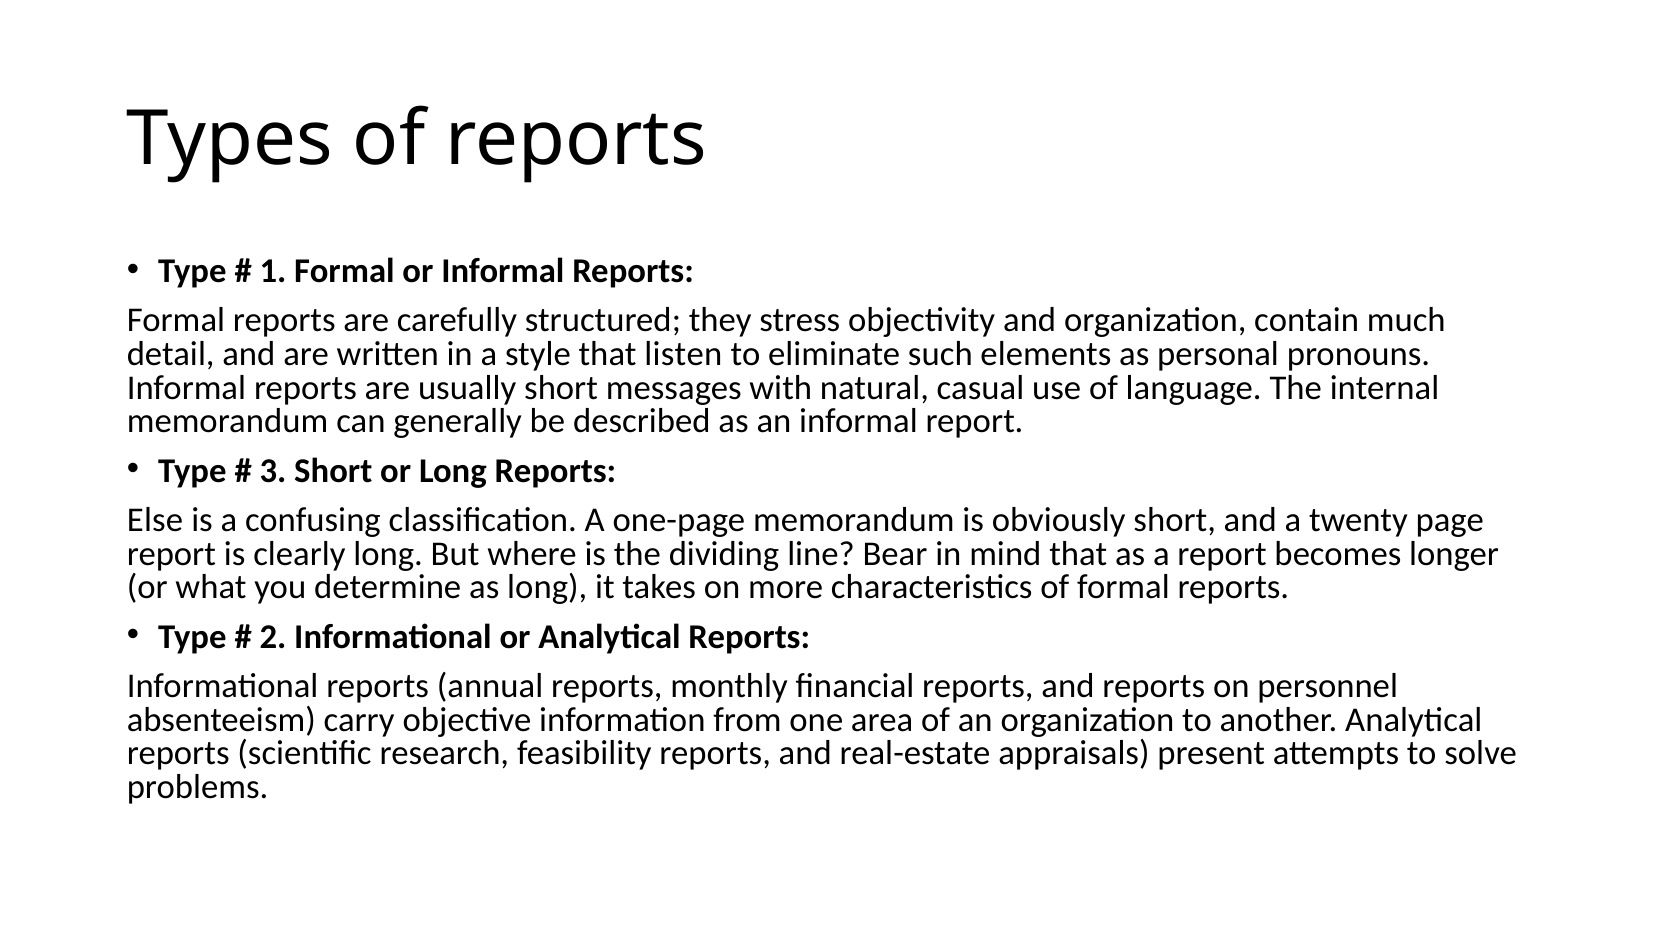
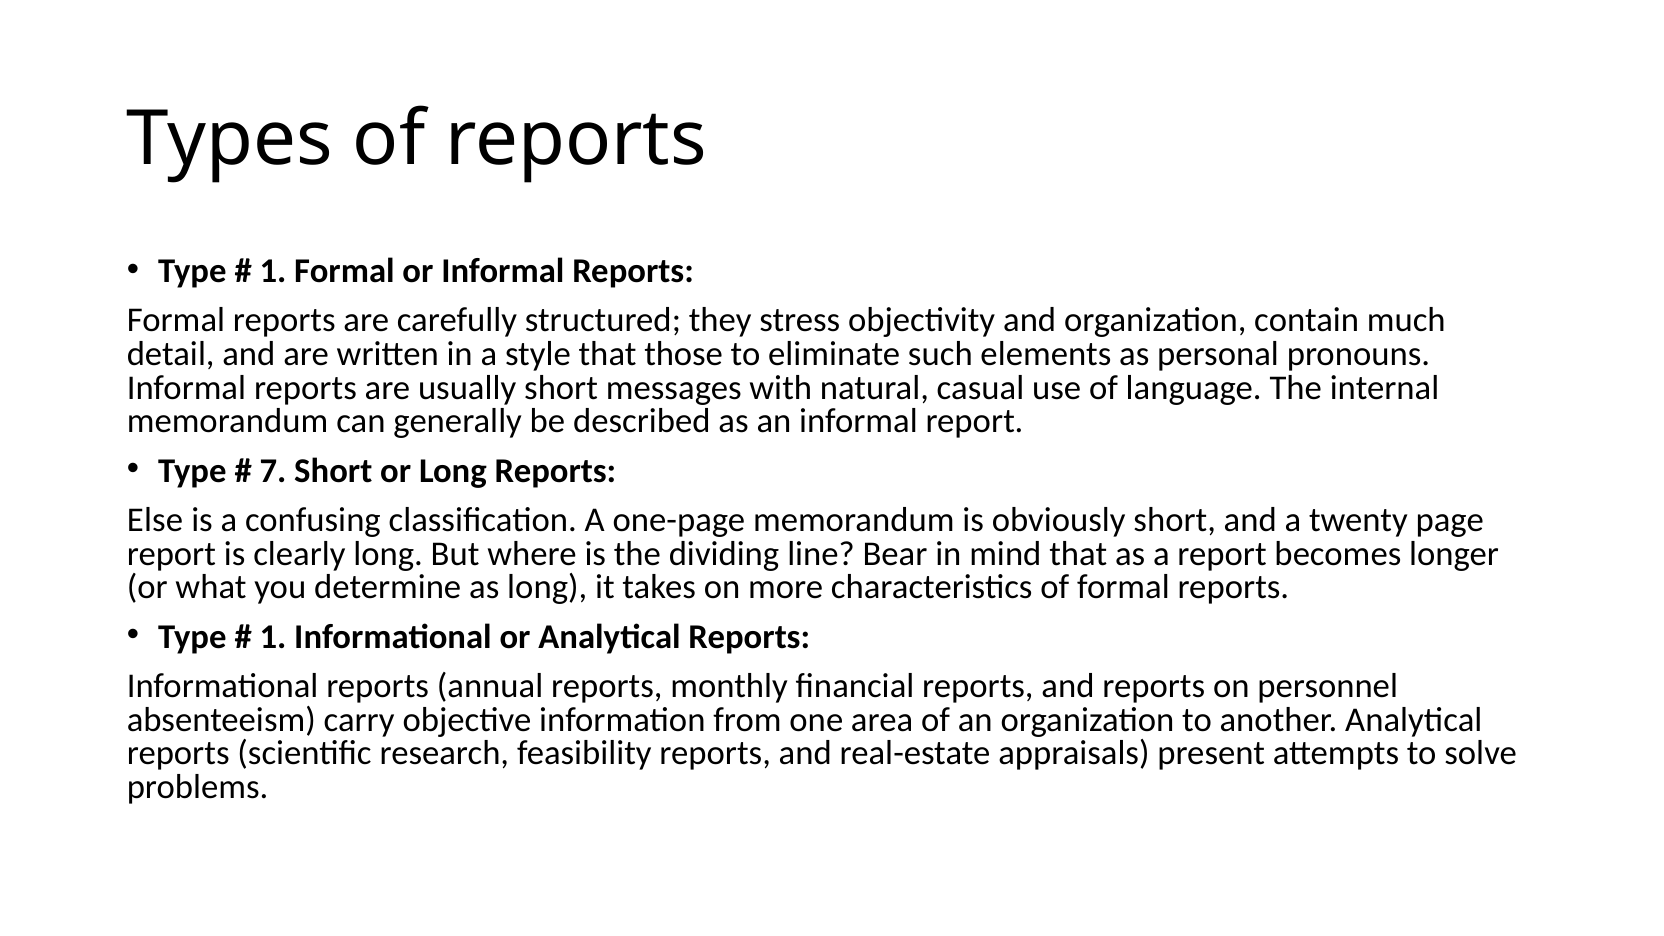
listen: listen -> those
3: 3 -> 7
2 at (273, 637): 2 -> 1
